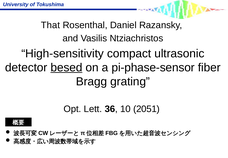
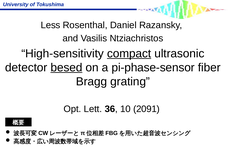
That: That -> Less
compact underline: none -> present
2051: 2051 -> 2091
